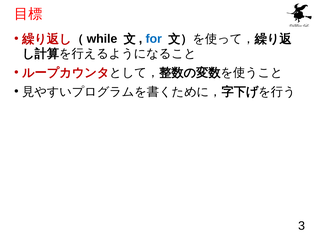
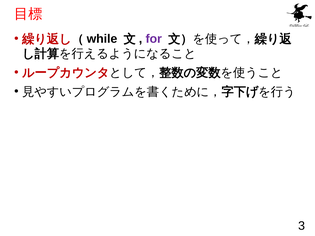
for colour: blue -> purple
